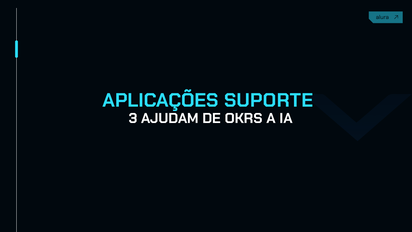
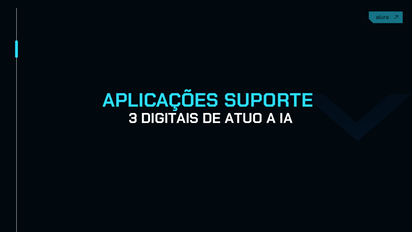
AJUDAM: AJUDAM -> DIGITAIS
OKRS: OKRS -> ATUO
